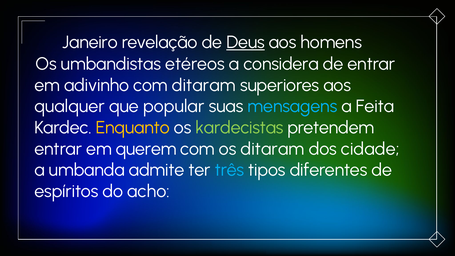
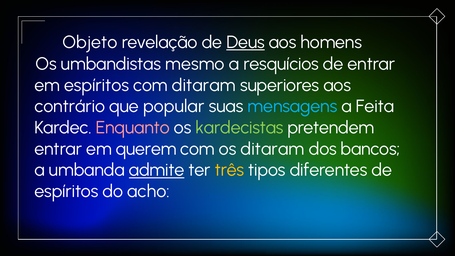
Janeiro: Janeiro -> Objeto
etéreos: etéreos -> mesmo
considera: considera -> resquícios
em adivinho: adivinho -> espíritos
qualquer: qualquer -> contrário
Enquanto colour: yellow -> pink
cidade: cidade -> bancos
admite underline: none -> present
três colour: light blue -> yellow
